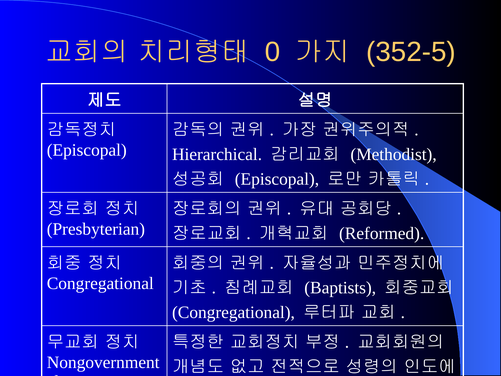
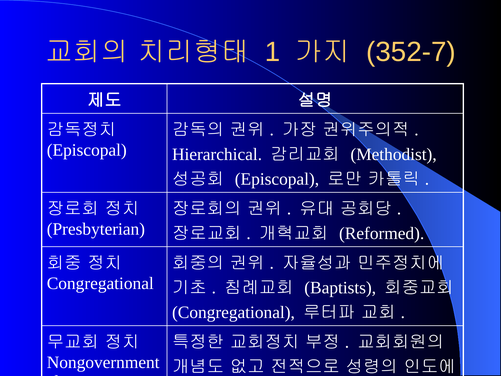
0: 0 -> 1
352-5: 352-5 -> 352-7
